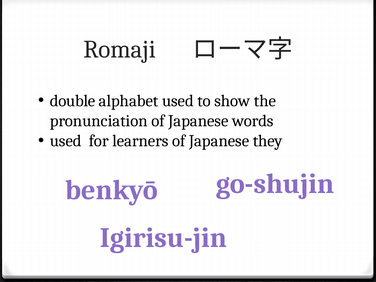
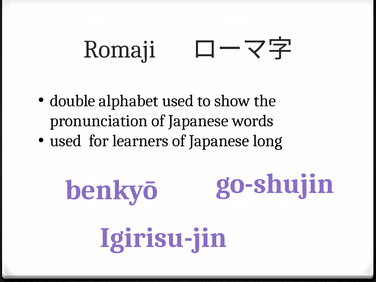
they: they -> long
